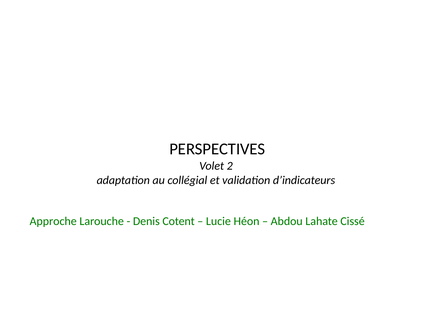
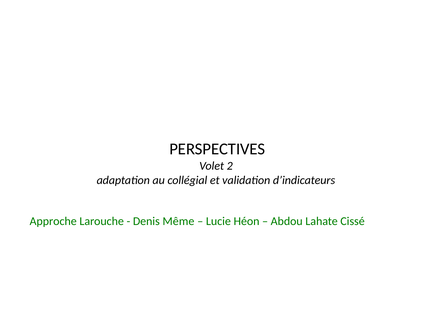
Cotent: Cotent -> Même
